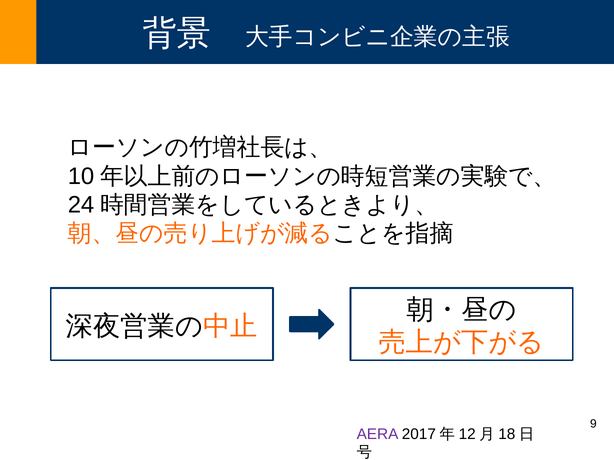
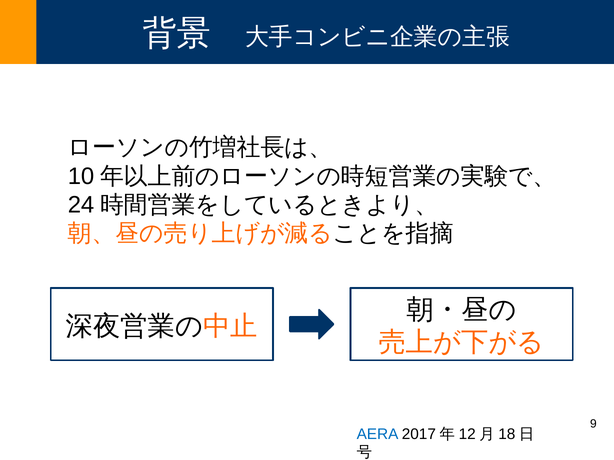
AERA colour: purple -> blue
